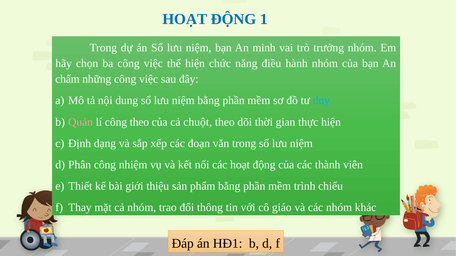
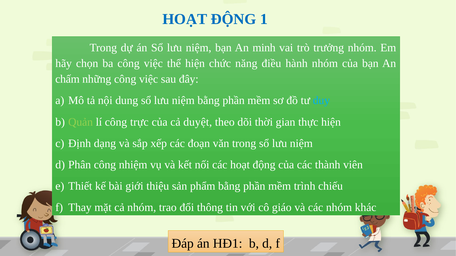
Quản colour: pink -> light green
công theo: theo -> trực
chuột: chuột -> duyệt
